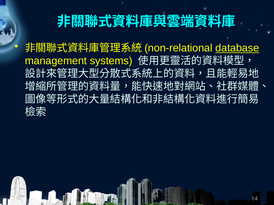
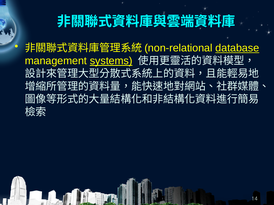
systems underline: none -> present
